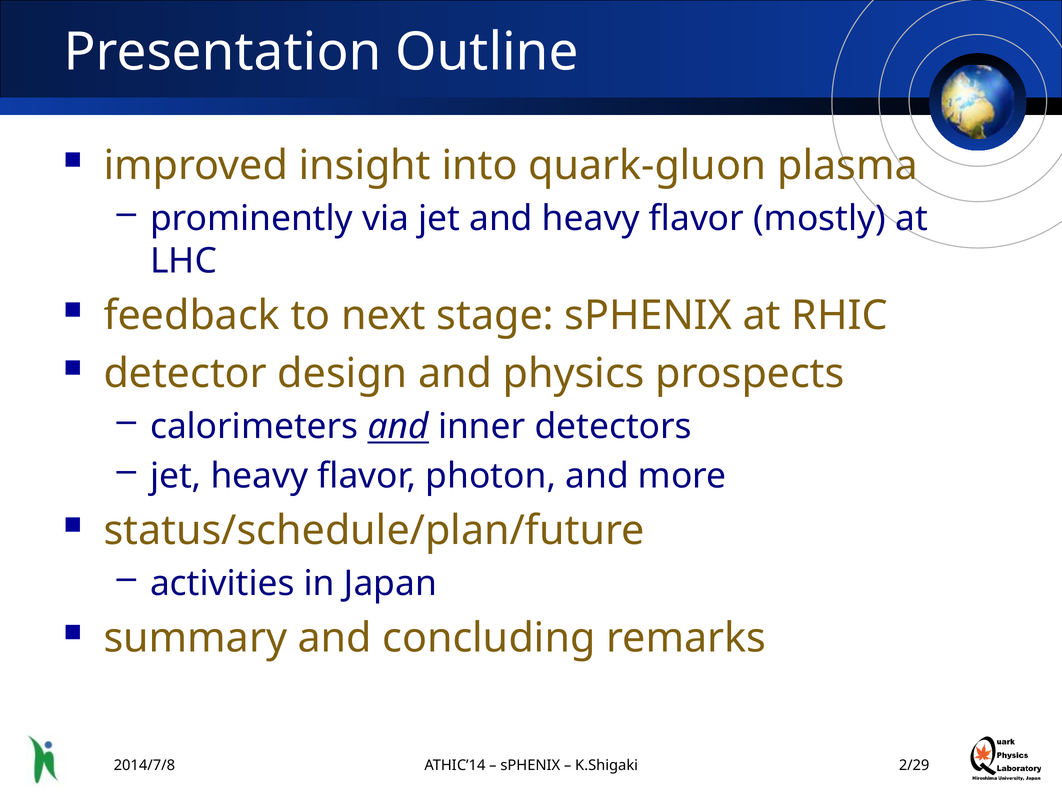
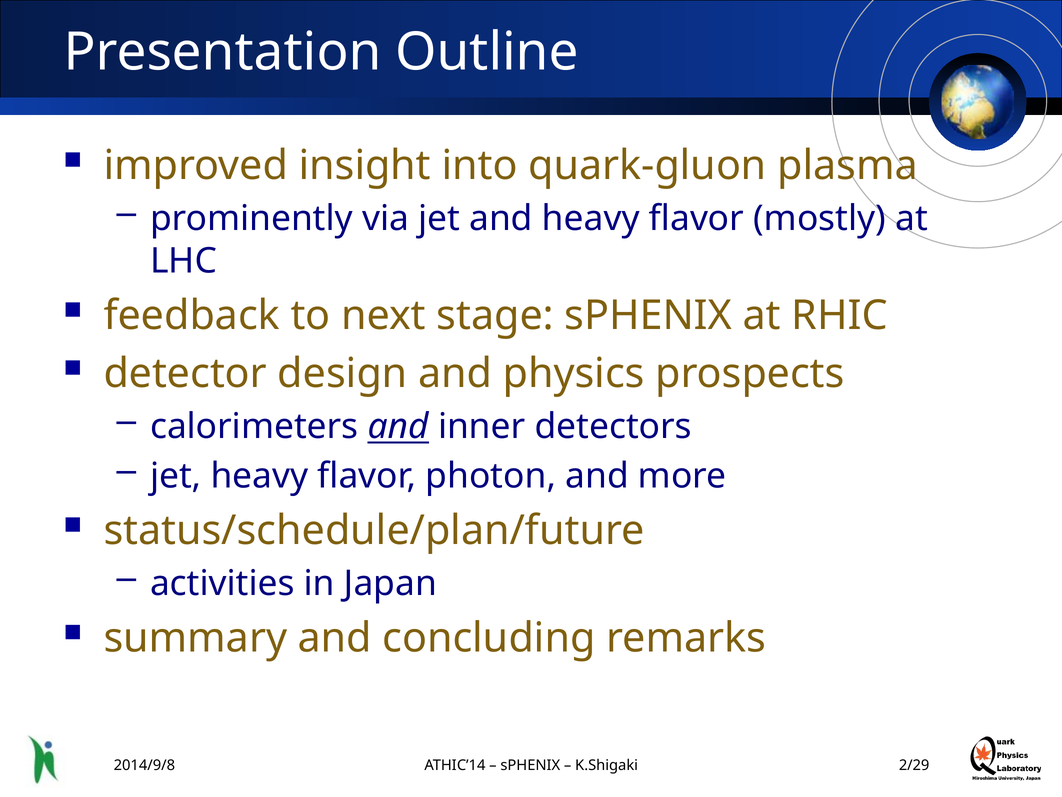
2014/7/8: 2014/7/8 -> 2014/9/8
